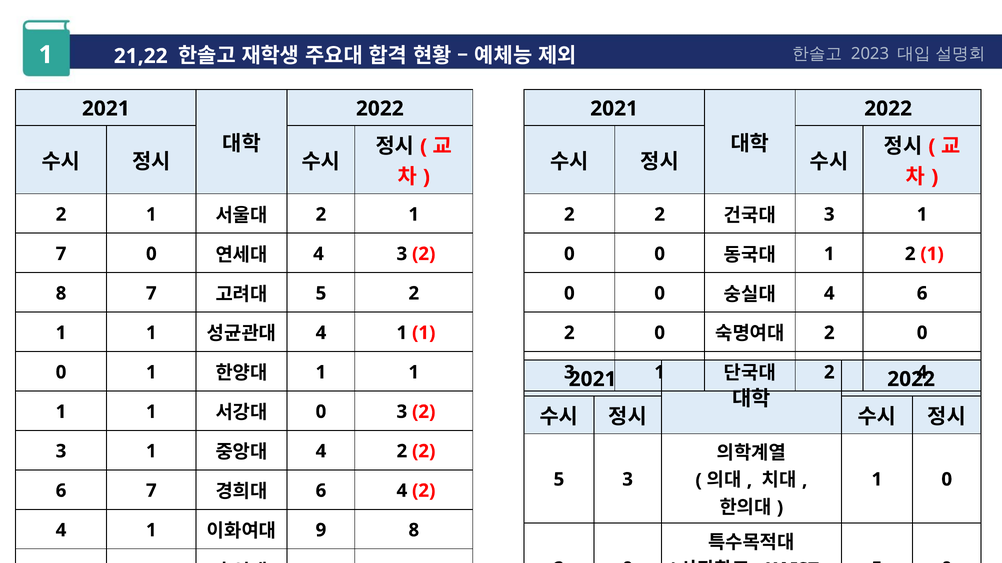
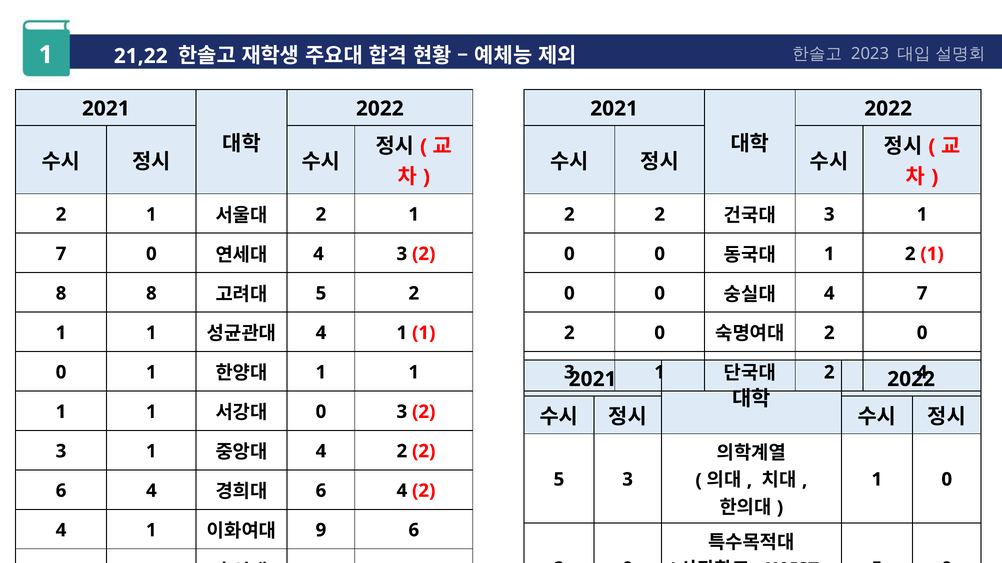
8 7: 7 -> 8
4 6: 6 -> 7
7 at (151, 491): 7 -> 4
9 8: 8 -> 6
